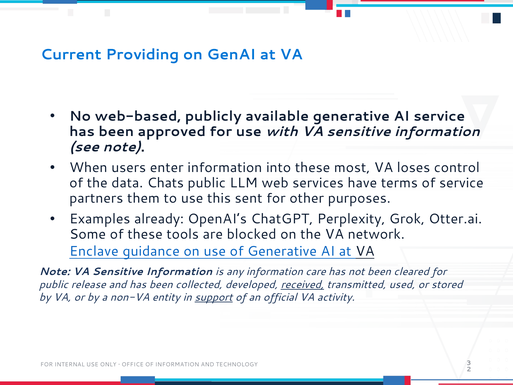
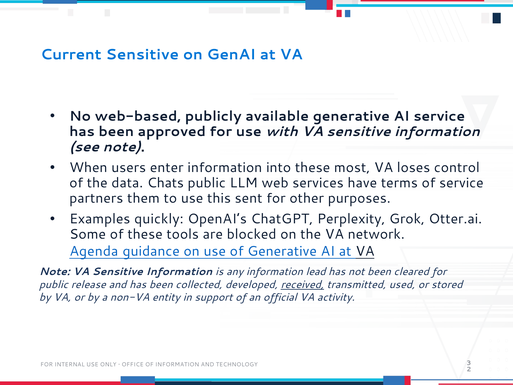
Current Providing: Providing -> Sensitive
already: already -> quickly
Enclave: Enclave -> Agenda
care: care -> lead
support underline: present -> none
